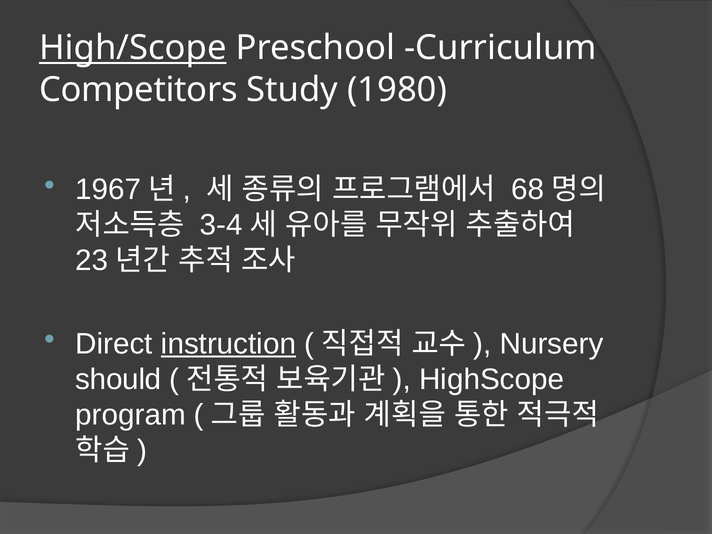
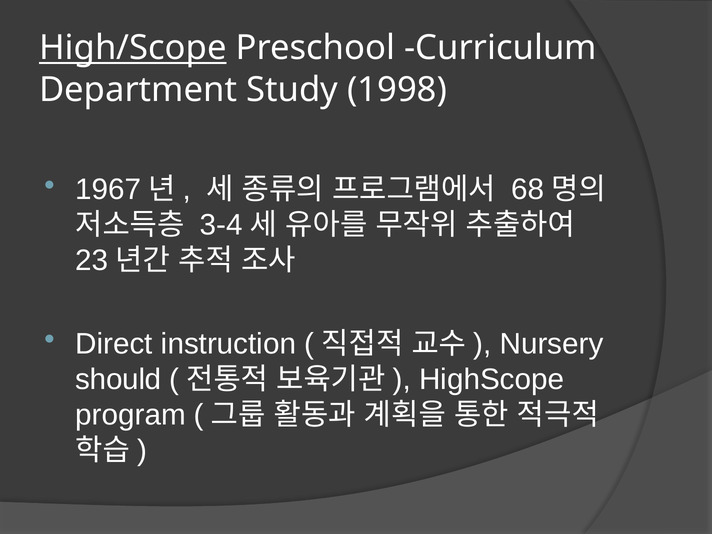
Competitors: Competitors -> Department
1980: 1980 -> 1998
instruction underline: present -> none
